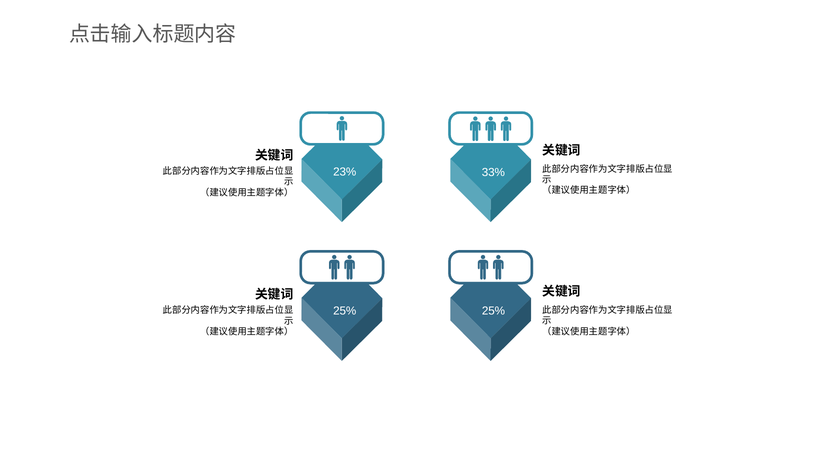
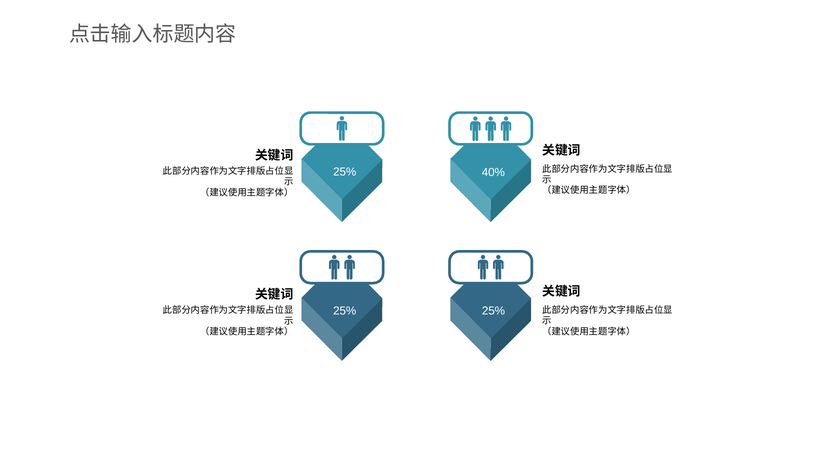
23% at (345, 172): 23% -> 25%
33%: 33% -> 40%
